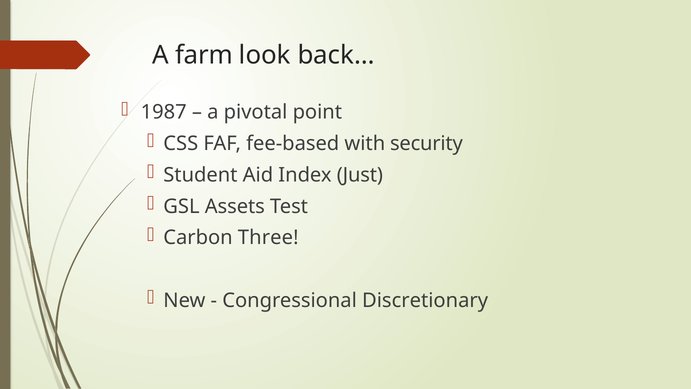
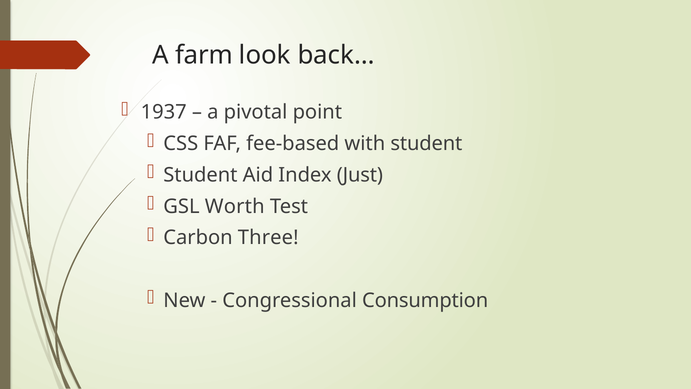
1987: 1987 -> 1937
with security: security -> student
Assets: Assets -> Worth
Discretionary: Discretionary -> Consumption
